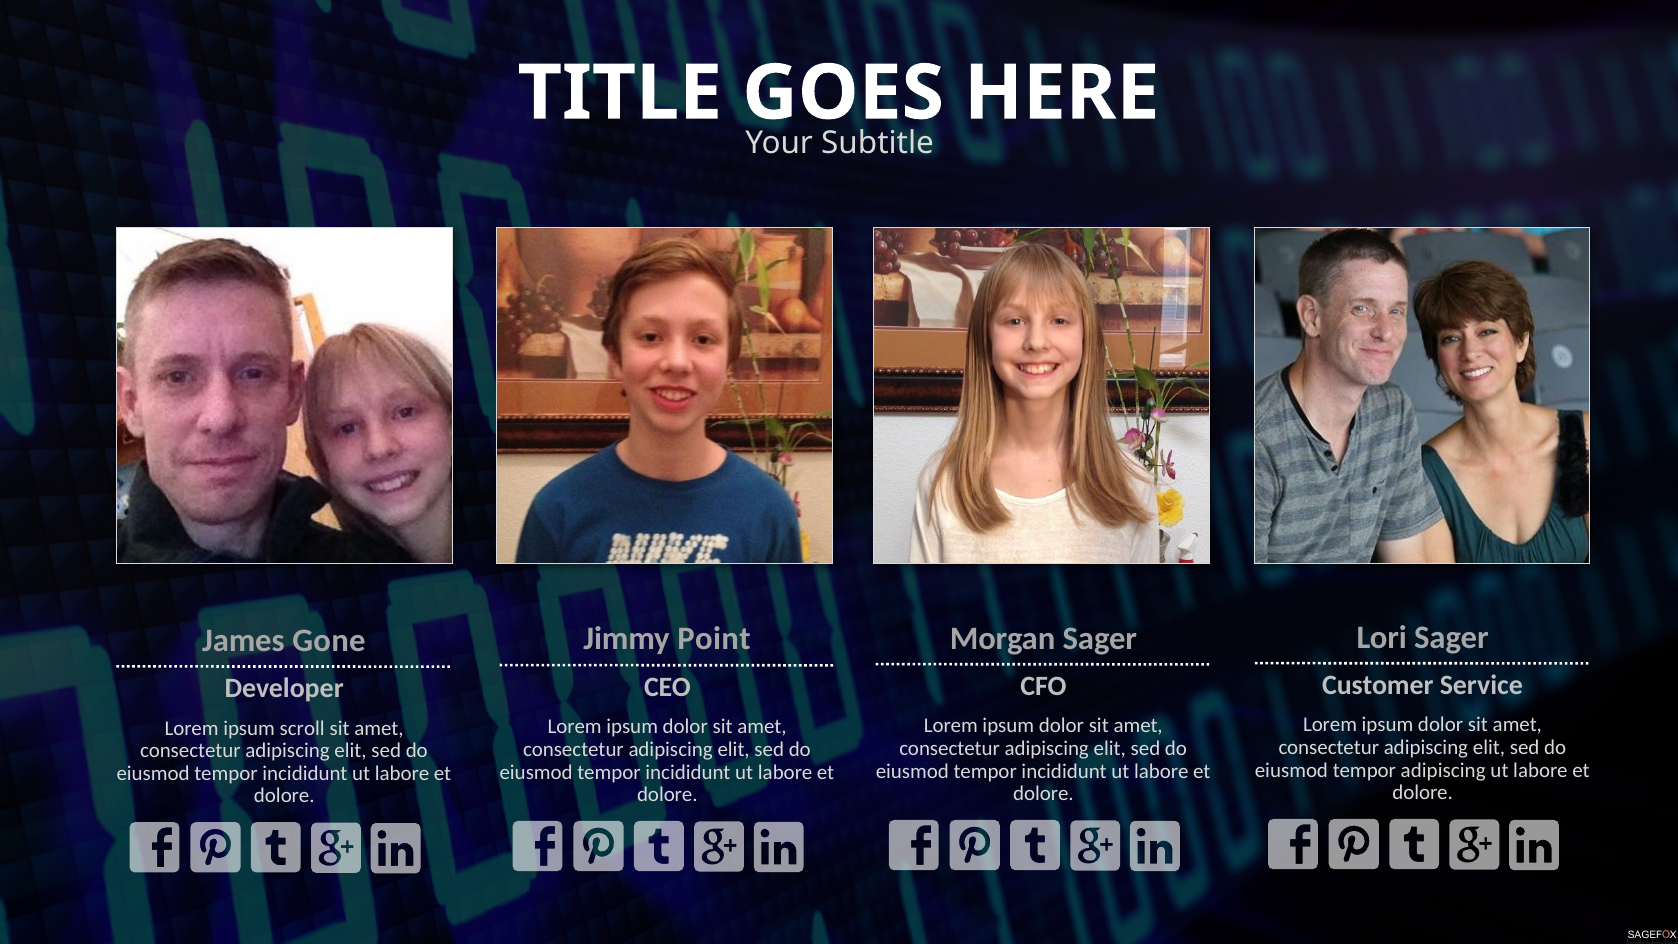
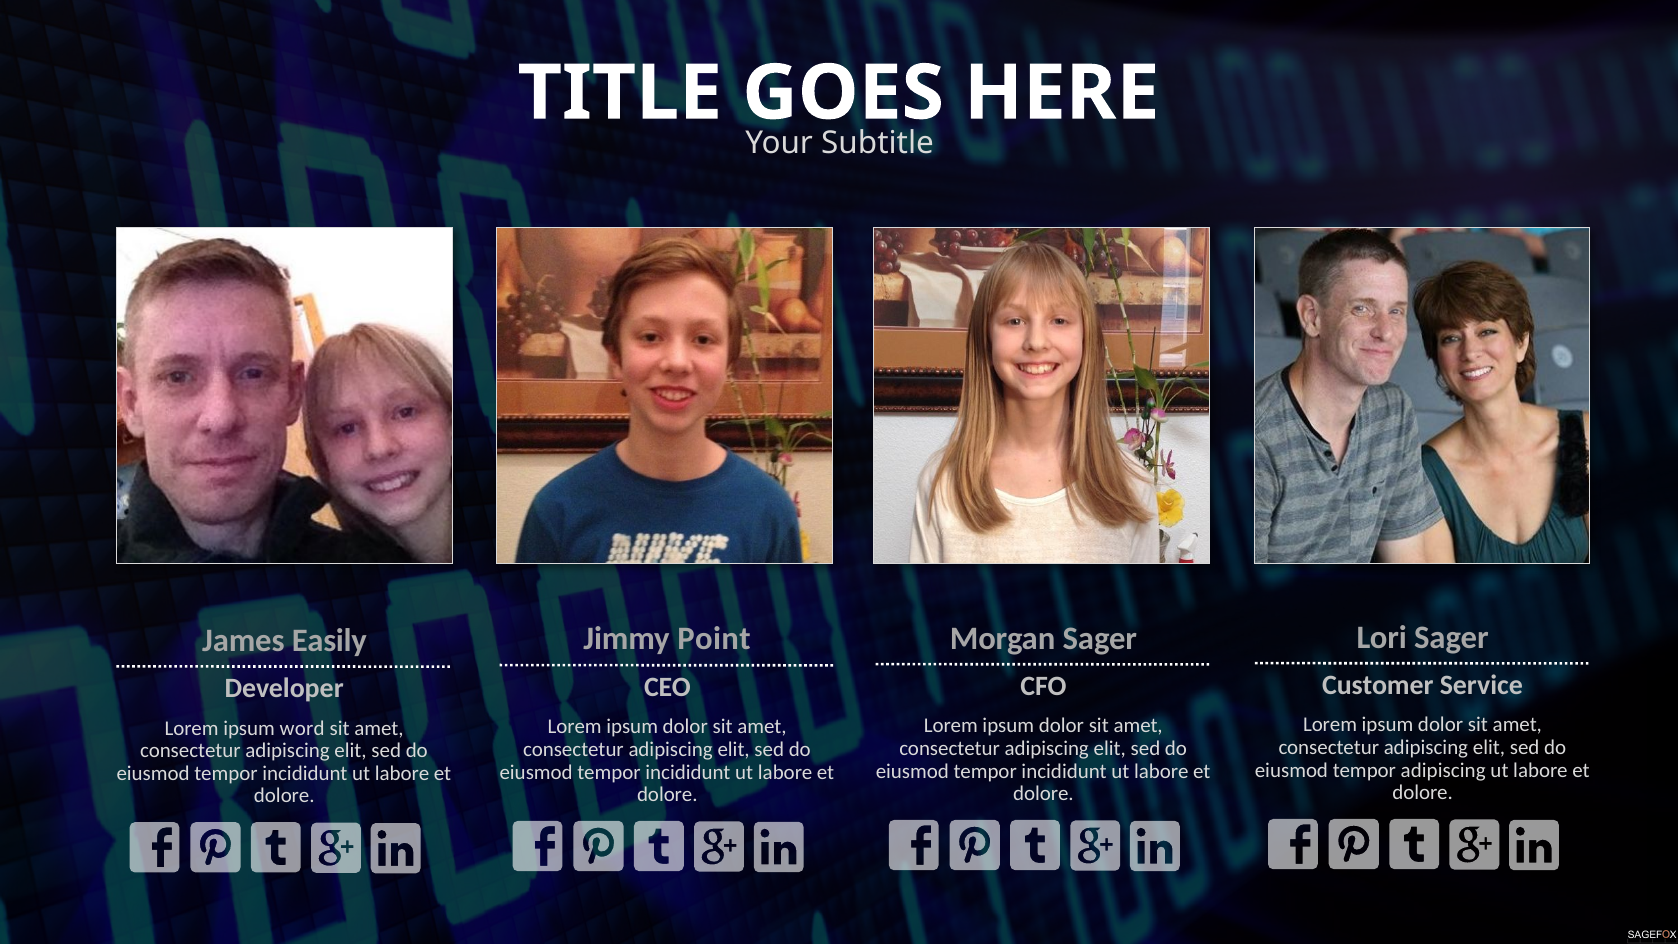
Gone: Gone -> Easily
scroll: scroll -> word
